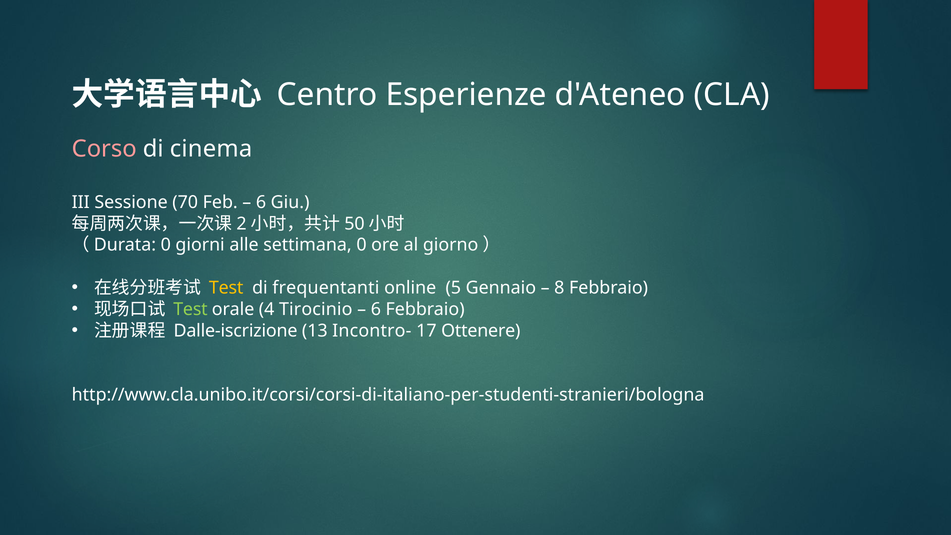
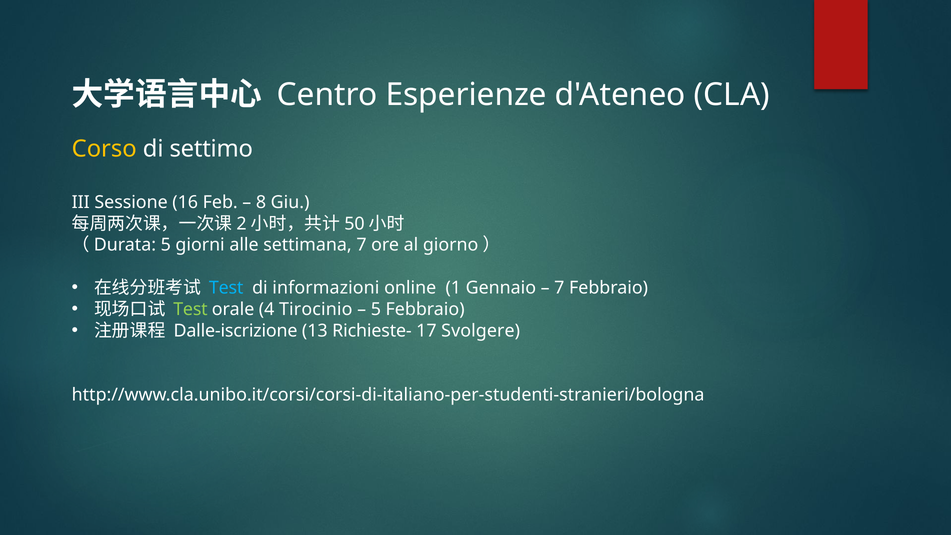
Corso colour: pink -> yellow
cinema: cinema -> settimo
70: 70 -> 16
6 at (261, 202): 6 -> 8
（Durata 0: 0 -> 5
settimana 0: 0 -> 7
Test at (226, 288) colour: yellow -> light blue
frequentanti: frequentanti -> informazioni
5: 5 -> 1
8 at (559, 288): 8 -> 7
6 at (376, 309): 6 -> 5
Incontro-: Incontro- -> Richieste-
Ottenere: Ottenere -> Svolgere
